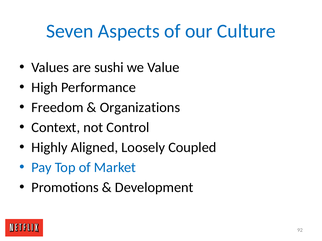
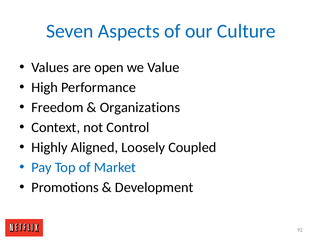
sushi: sushi -> open
